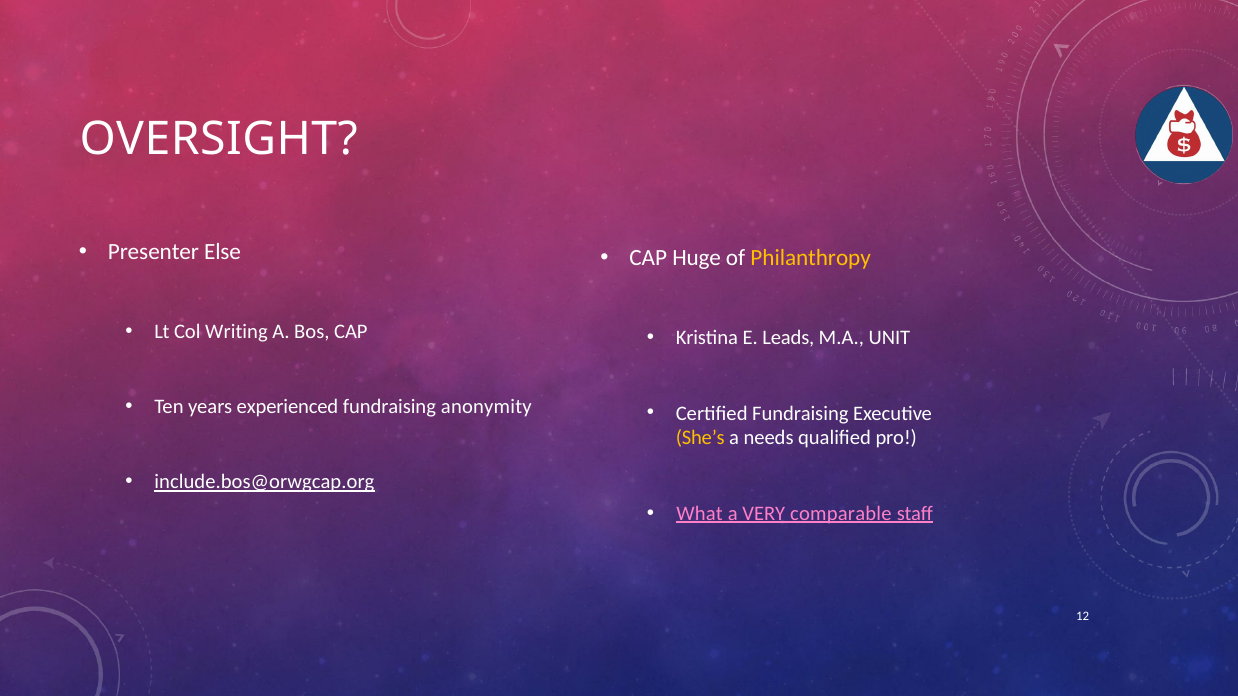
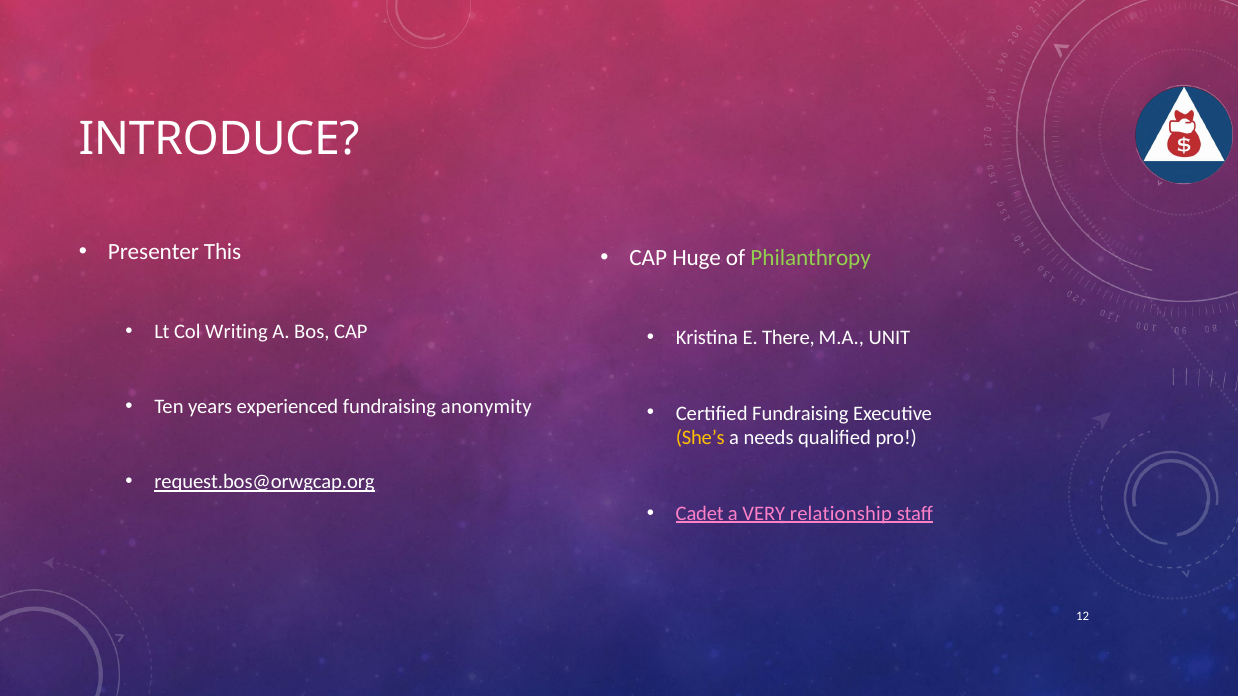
OVERSIGHT: OVERSIGHT -> INTRODUCE
Else: Else -> This
Philanthropy colour: yellow -> light green
Leads: Leads -> There
include.bos@orwgcap.org: include.bos@orwgcap.org -> request.bos@orwgcap.org
What: What -> Cadet
comparable: comparable -> relationship
